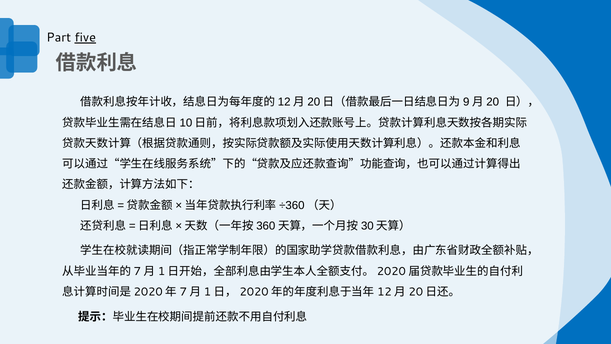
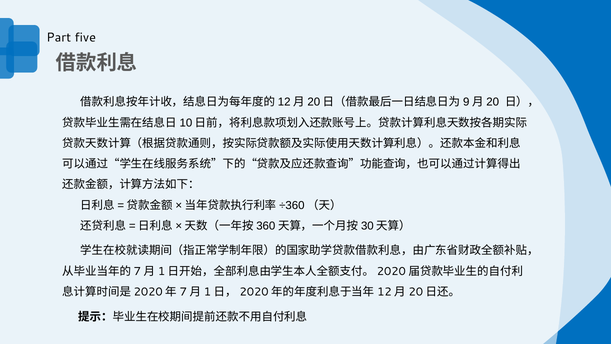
five underline: present -> none
